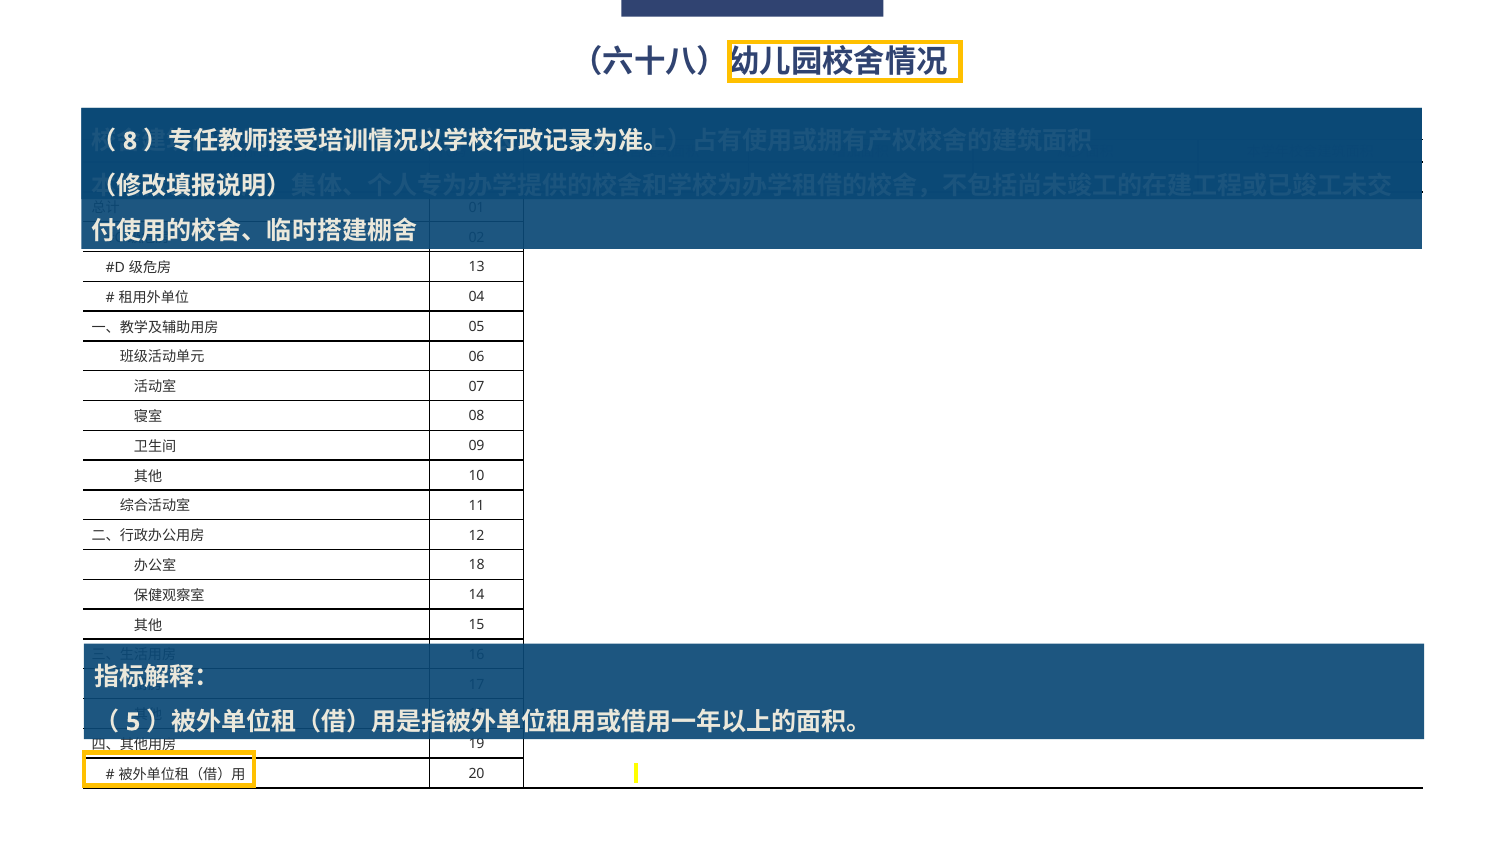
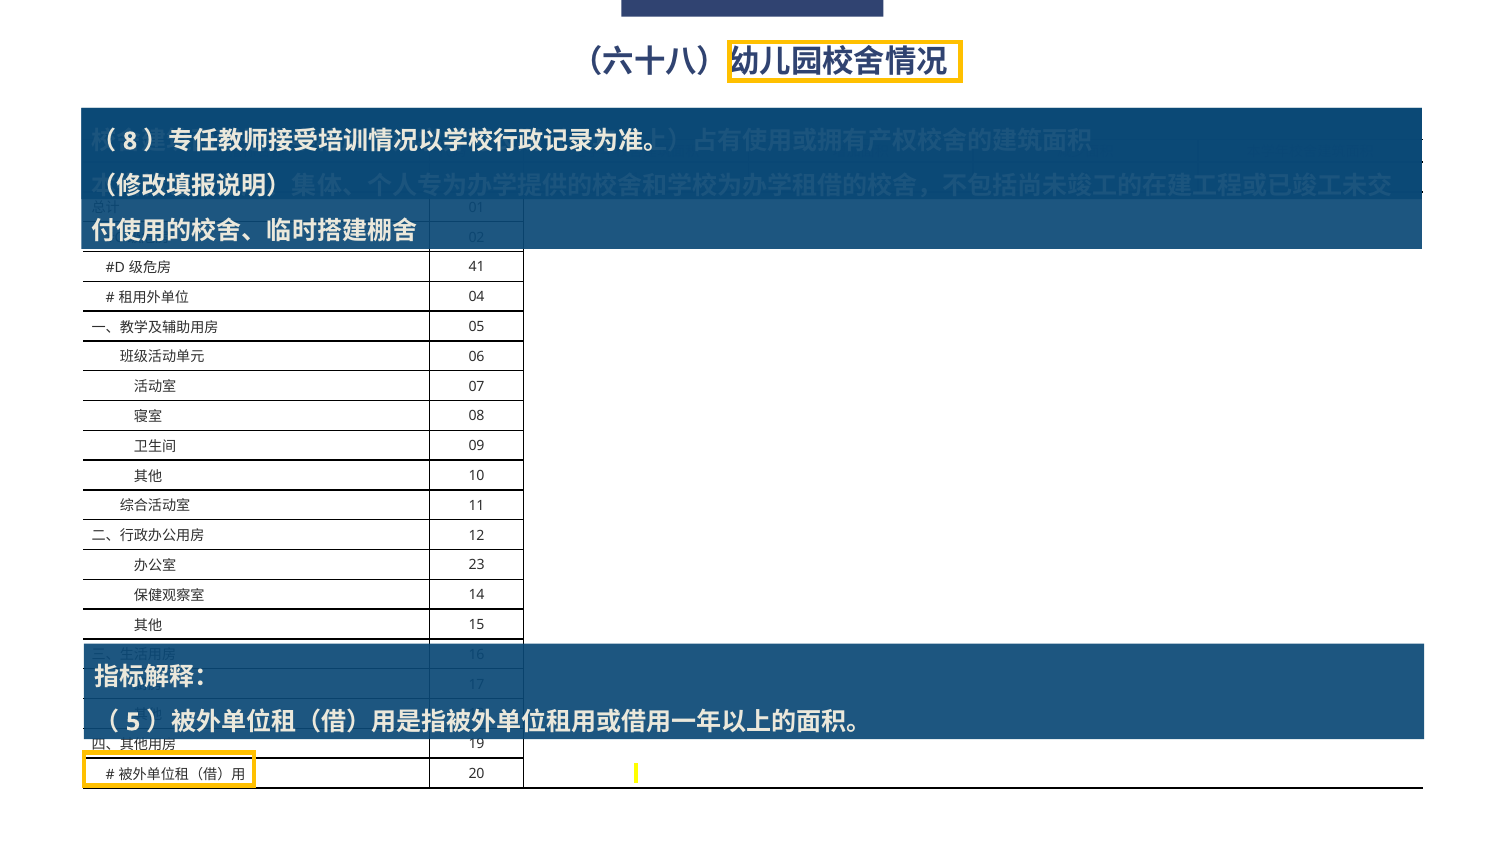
13: 13 -> 41
18 at (477, 566): 18 -> 23
